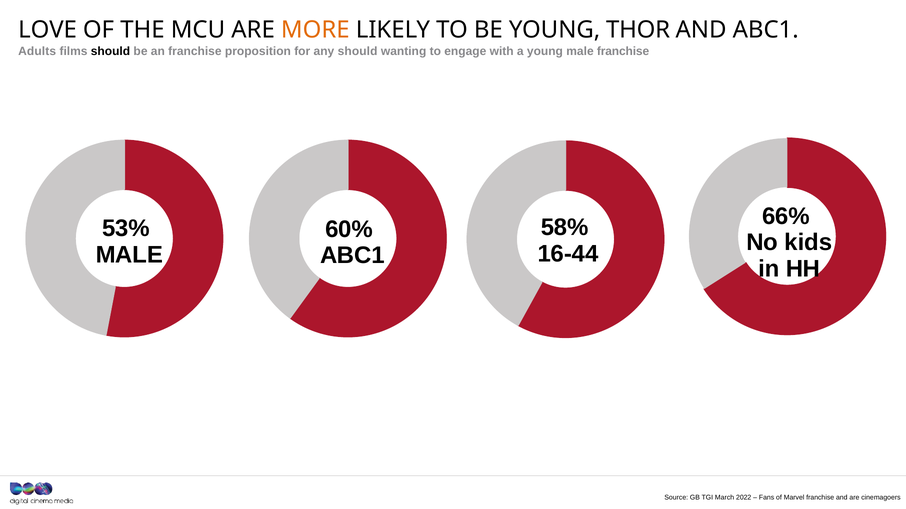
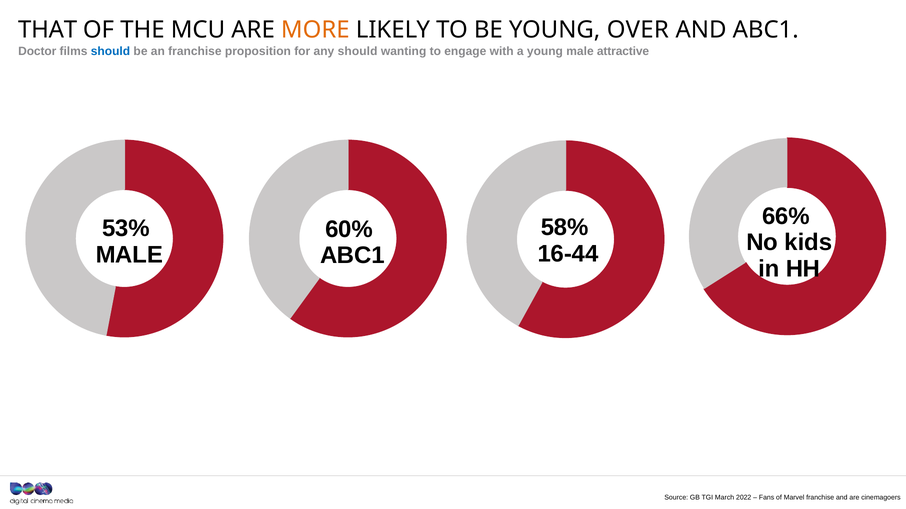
LOVE: LOVE -> THAT
THOR: THOR -> OVER
Adults: Adults -> Doctor
should at (110, 51) colour: black -> blue
male franchise: franchise -> attractive
